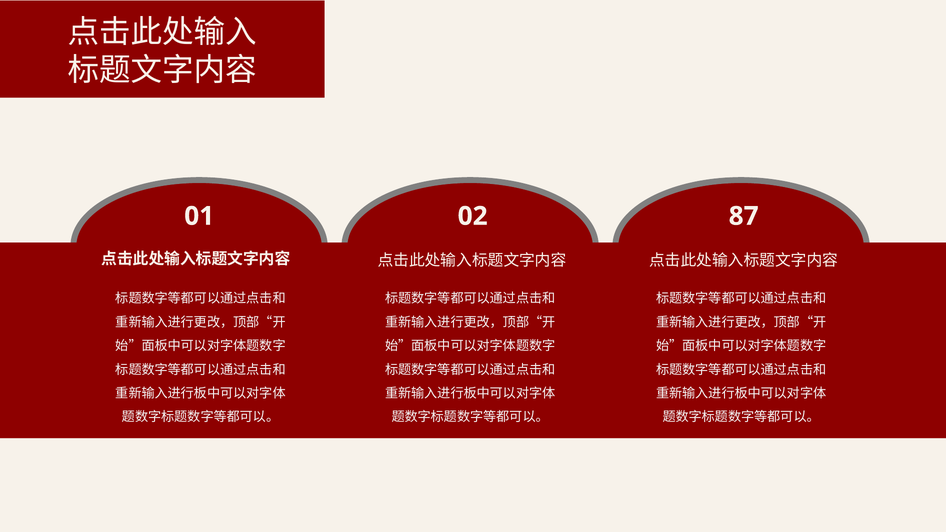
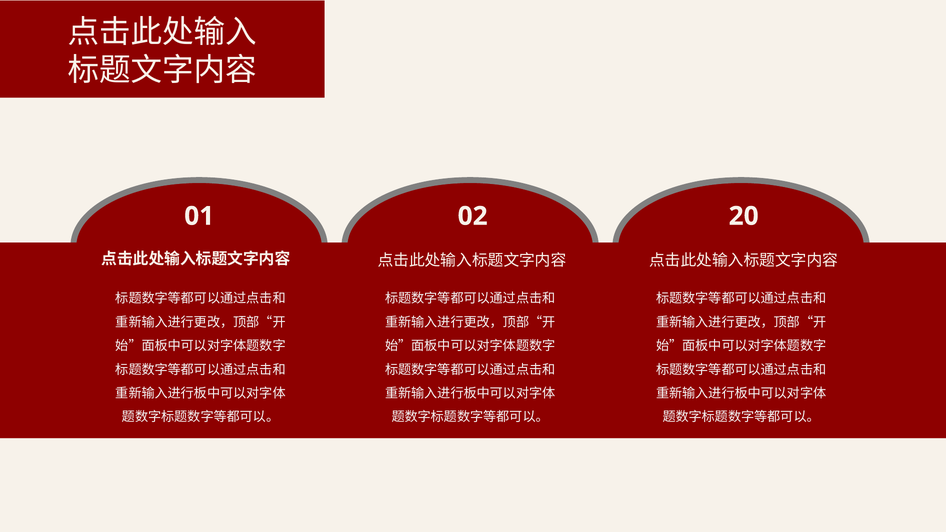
87: 87 -> 20
